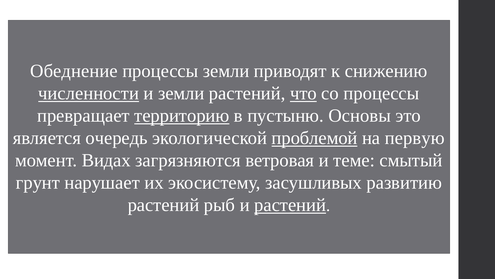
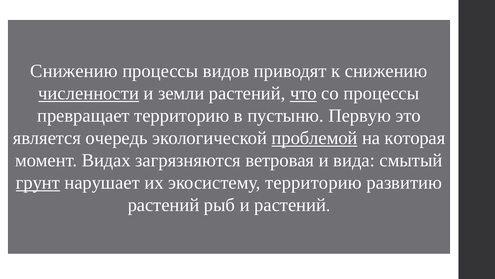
Обеднение at (74, 71): Обеднение -> Снижению
процессы земли: земли -> видов
территорию at (182, 116) underline: present -> none
Основы: Основы -> Первую
первую: первую -> которая
теме: теме -> вида
грунт underline: none -> present
экосистему засушливых: засушливых -> территорию
растений at (290, 205) underline: present -> none
